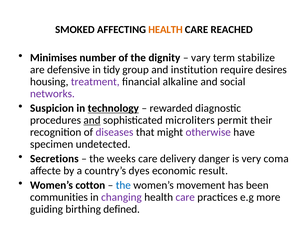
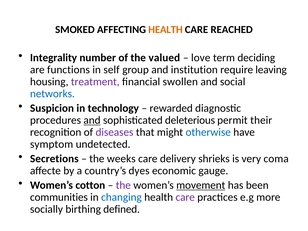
Minimises: Minimises -> Integrality
dignity: dignity -> valued
vary: vary -> love
stabilize: stabilize -> deciding
defensive: defensive -> functions
tidy: tidy -> self
desires: desires -> leaving
alkaline: alkaline -> swollen
networks colour: purple -> blue
technology underline: present -> none
microliters: microliters -> deleterious
otherwise colour: purple -> blue
specimen: specimen -> symptom
danger: danger -> shrieks
result: result -> gauge
the at (123, 185) colour: blue -> purple
movement underline: none -> present
changing colour: purple -> blue
guiding: guiding -> socially
